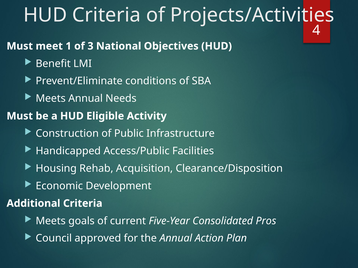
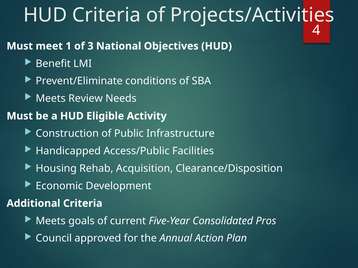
Meets Annual: Annual -> Review
